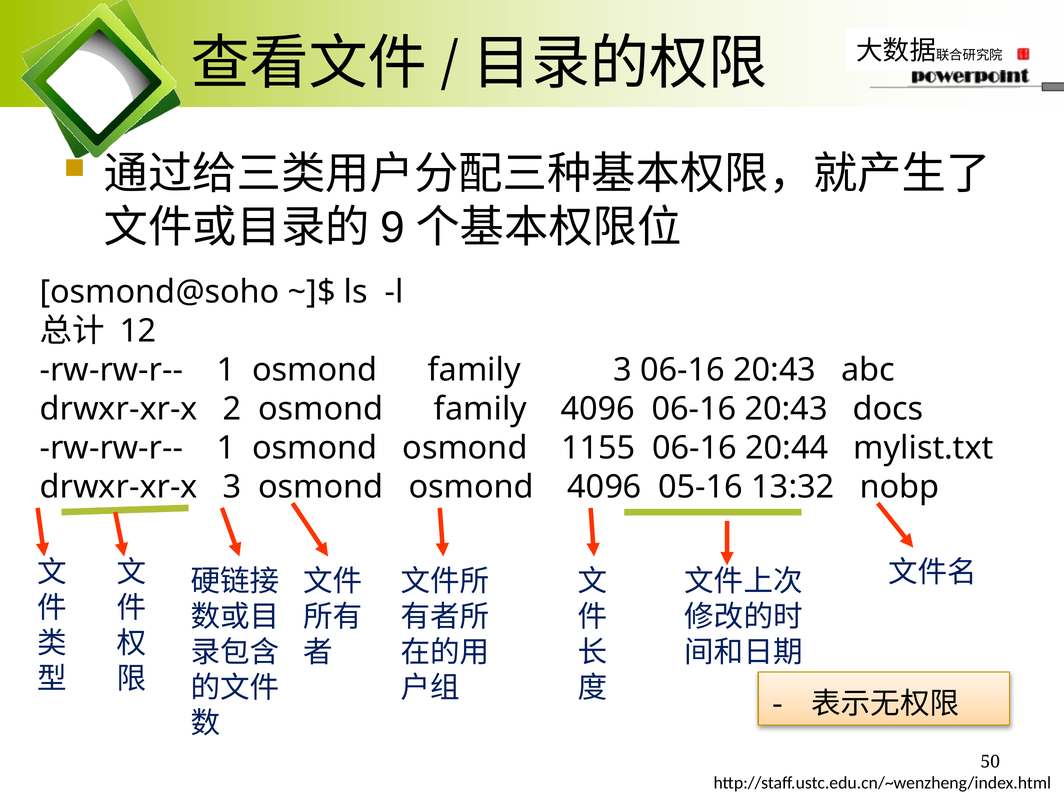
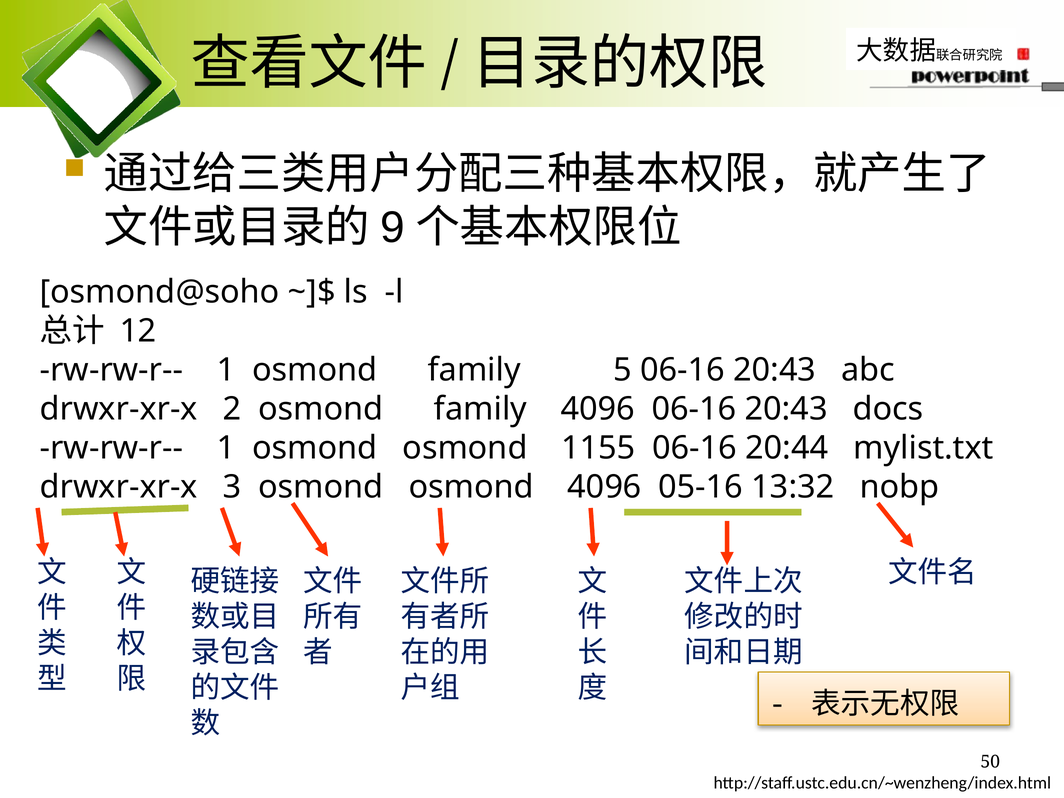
family 3: 3 -> 5
